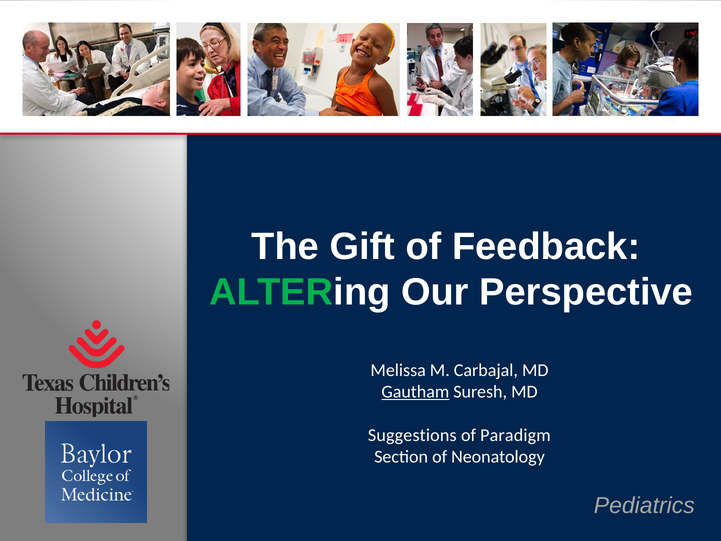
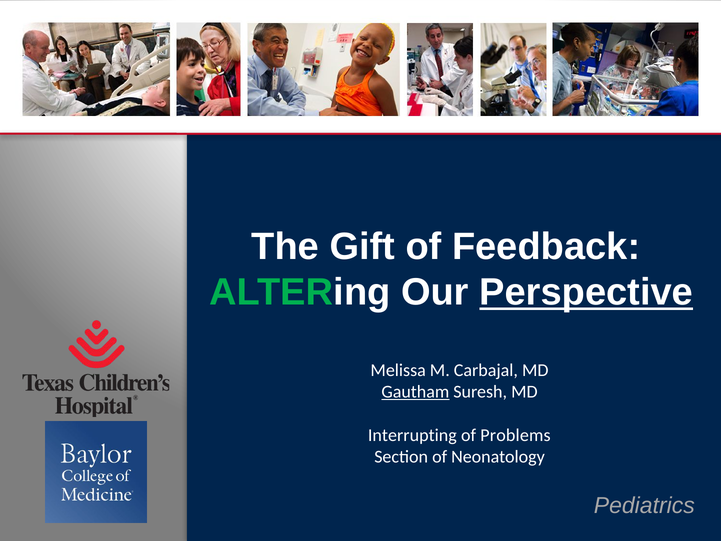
Perspective underline: none -> present
Suggestions: Suggestions -> Interrupting
Paradigm: Paradigm -> Problems
